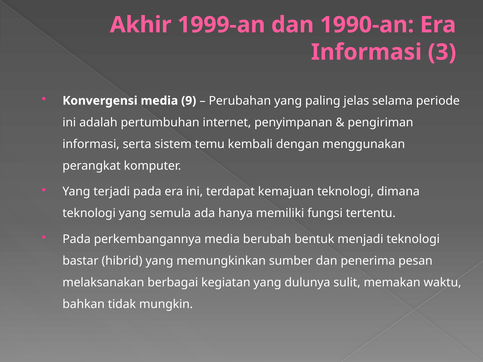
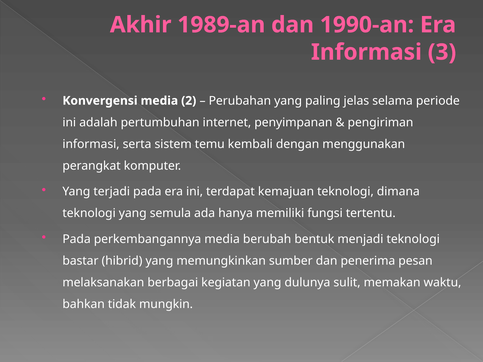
1999-an: 1999-an -> 1989-an
9: 9 -> 2
